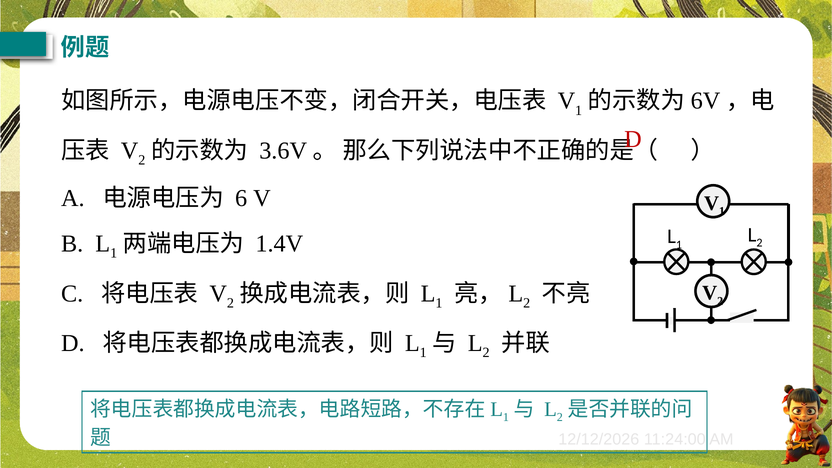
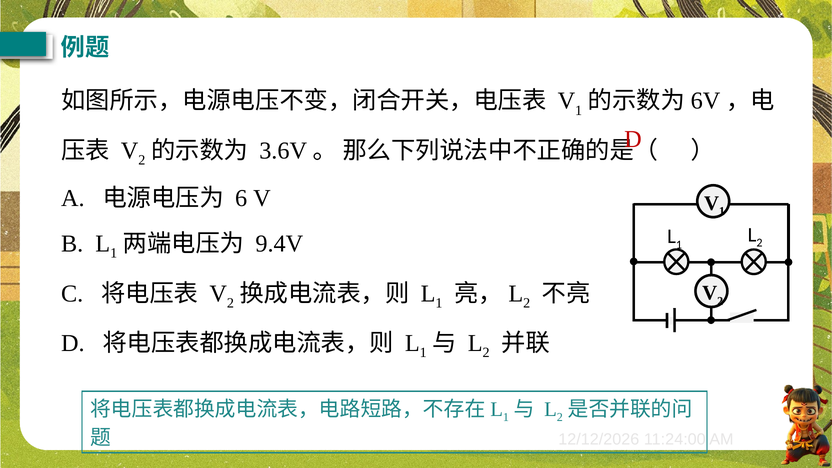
1.4V: 1.4V -> 9.4V
